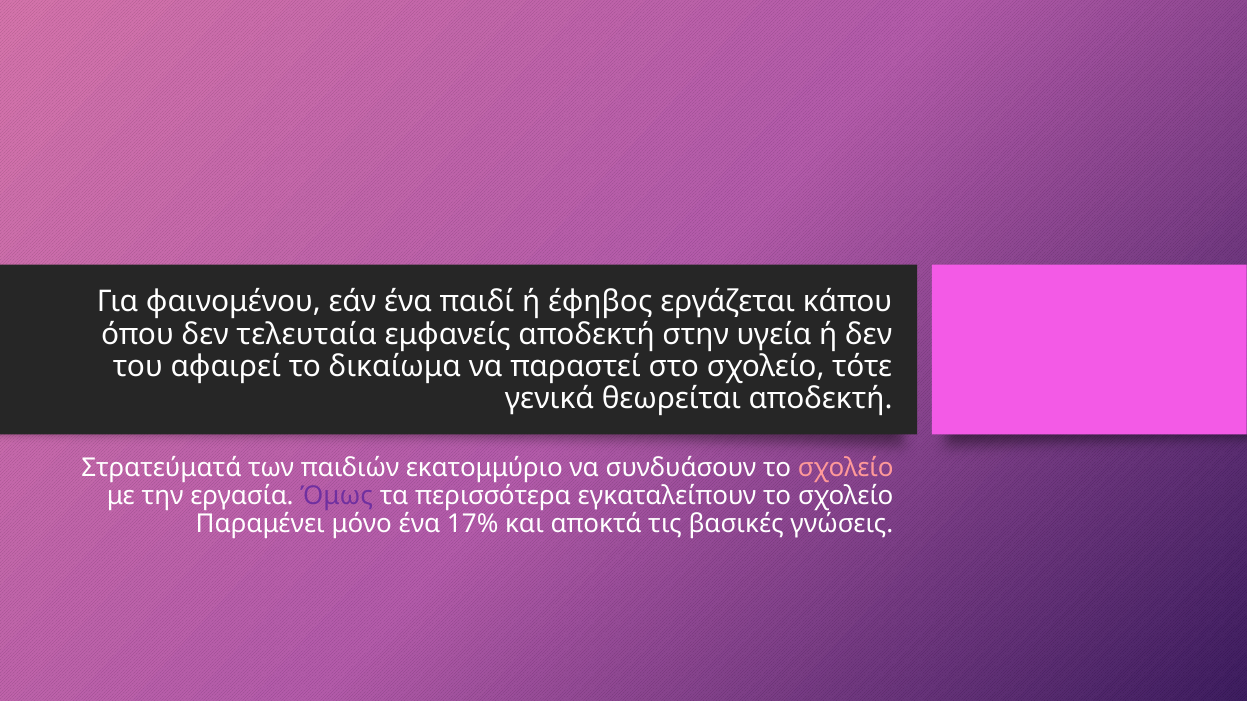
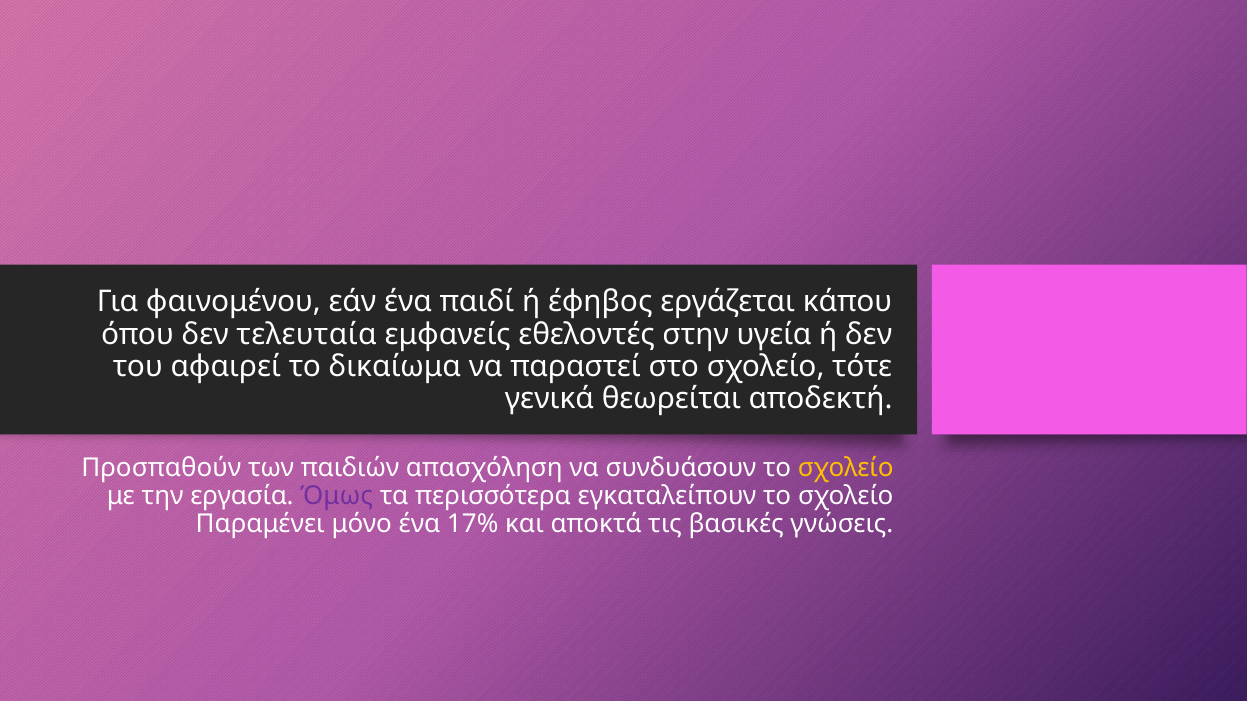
εμφανείς αποδεκτή: αποδεκτή -> εθελοντές
Στρατεύματά: Στρατεύματά -> Προσπαθούν
εκατομμύριο: εκατομμύριο -> απασχόληση
σχολείο at (846, 468) colour: pink -> yellow
